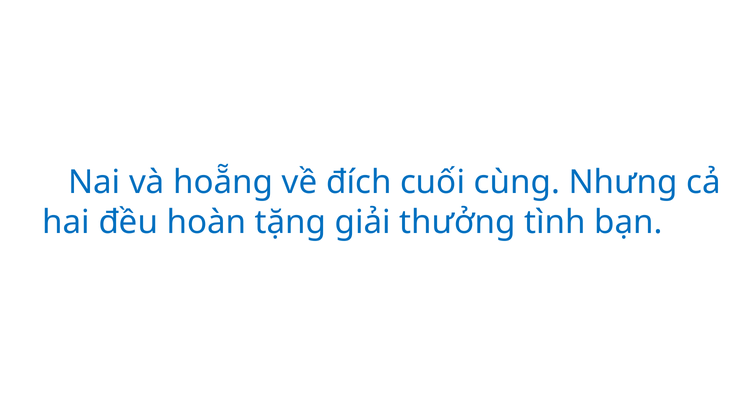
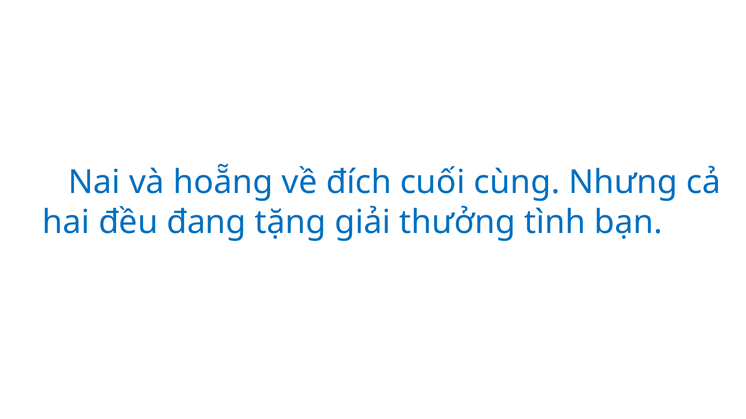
hoàn: hoàn -> đang
